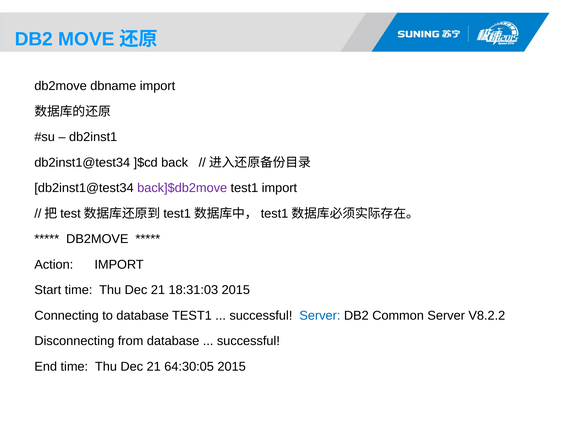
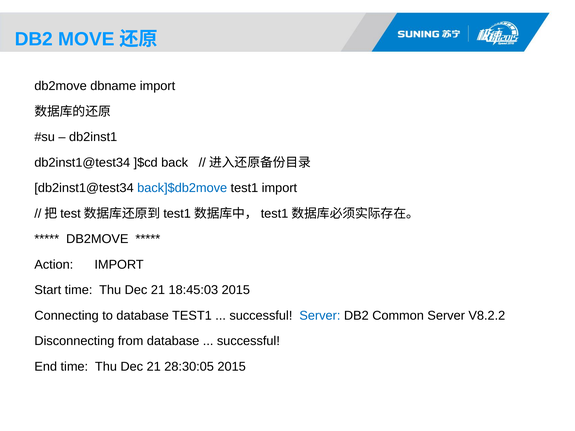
back]$db2move colour: purple -> blue
18:31:03: 18:31:03 -> 18:45:03
64:30:05: 64:30:05 -> 28:30:05
